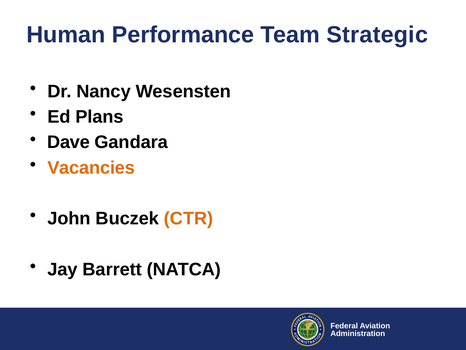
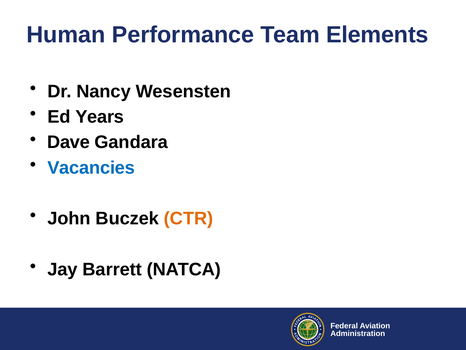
Strategic: Strategic -> Elements
Plans: Plans -> Years
Vacancies colour: orange -> blue
